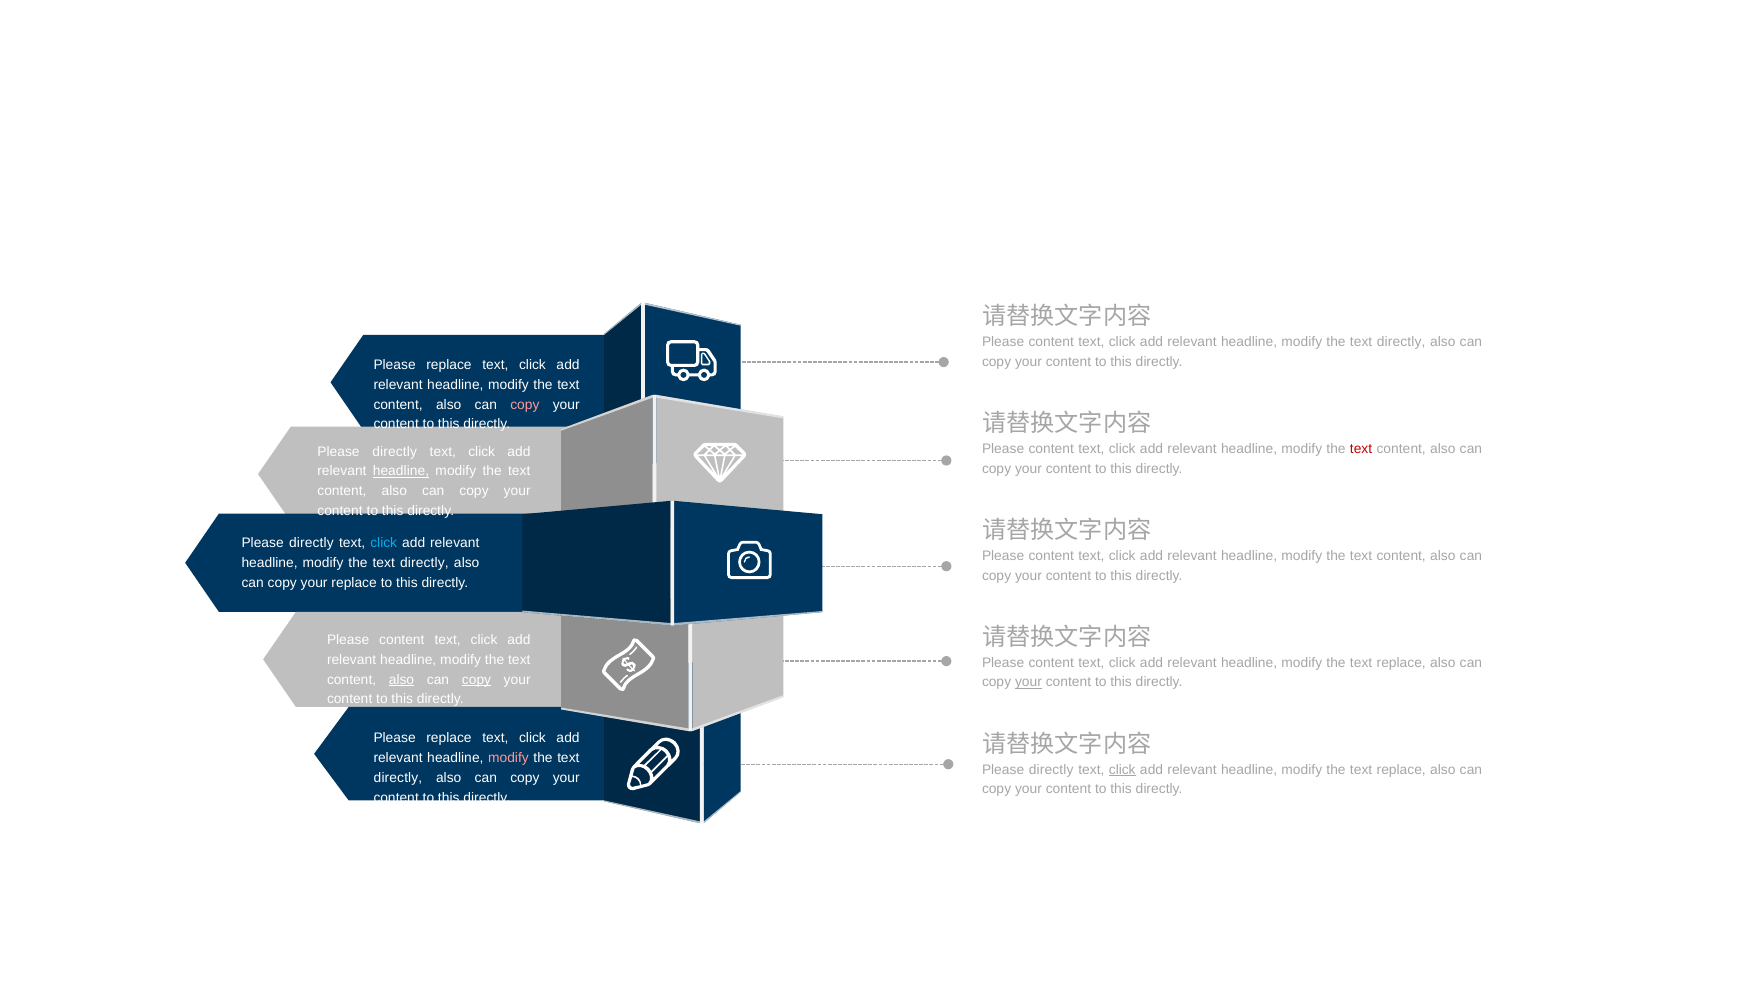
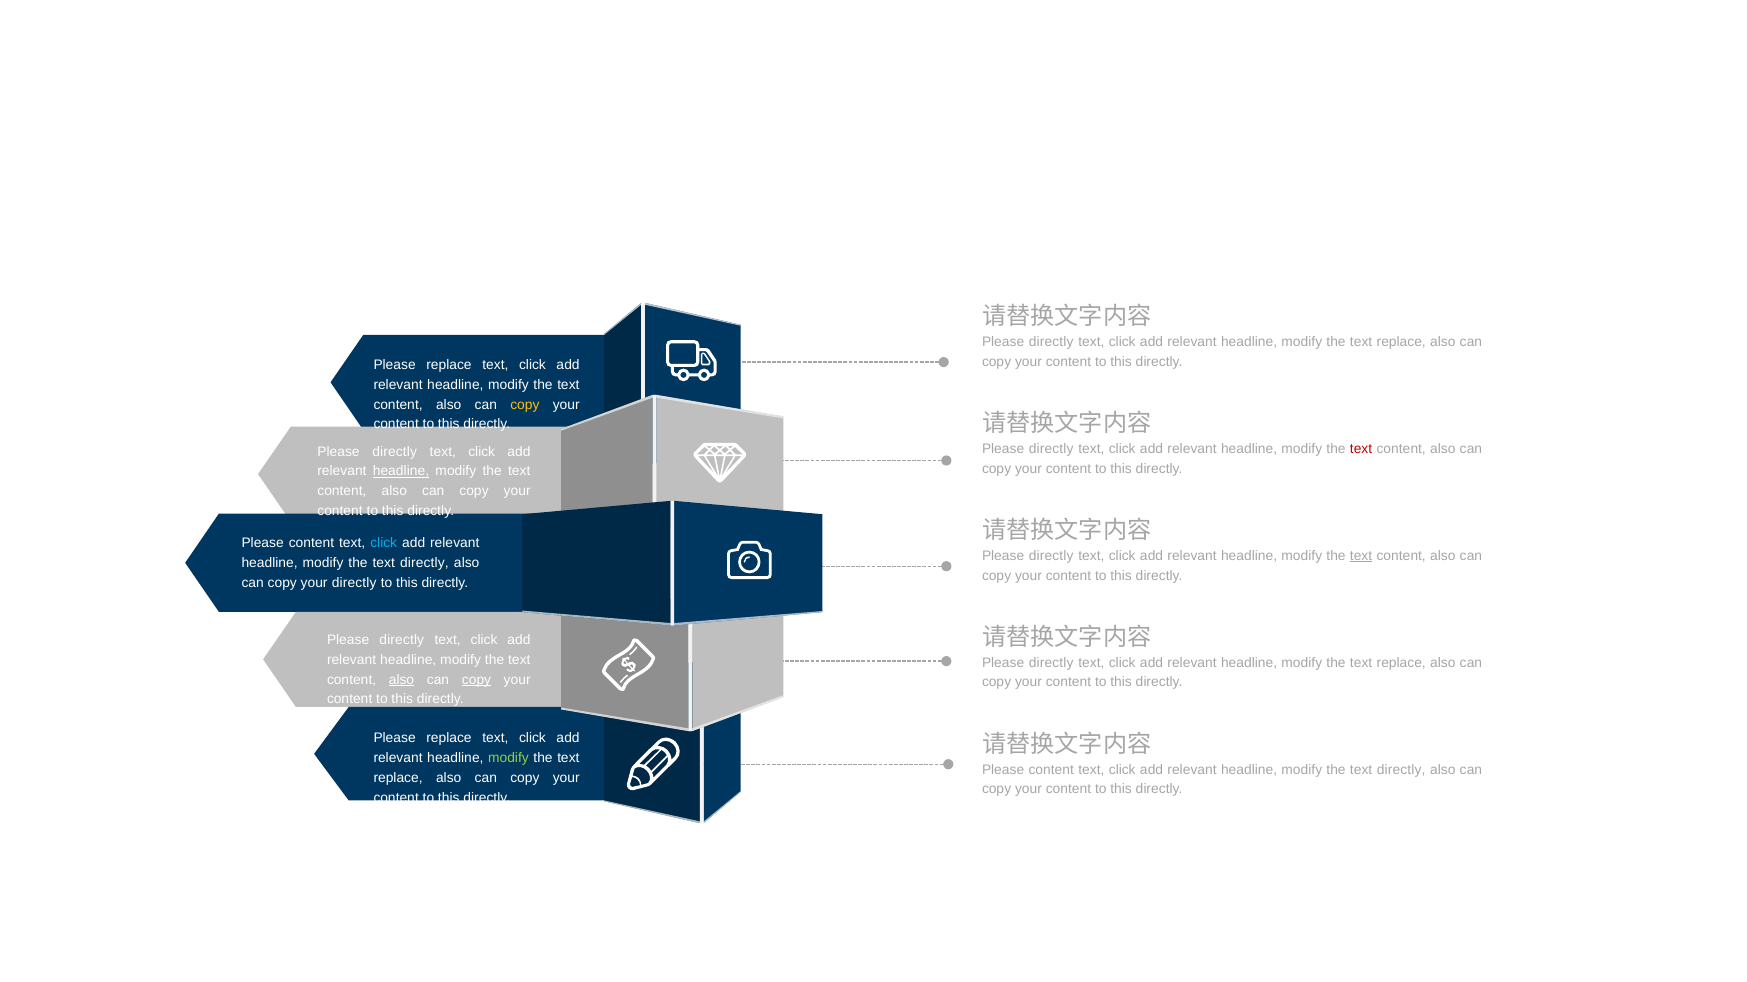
content at (1051, 342): content -> directly
directly at (1401, 342): directly -> replace
copy at (525, 405) colour: pink -> yellow
content at (1051, 449): content -> directly
directly at (311, 544): directly -> content
content at (1051, 556): content -> directly
text at (1361, 556) underline: none -> present
your replace: replace -> directly
content at (402, 640): content -> directly
content at (1051, 663): content -> directly
your at (1029, 683) underline: present -> none
modify at (508, 759) colour: pink -> light green
directly at (1051, 770): directly -> content
click at (1122, 770) underline: present -> none
replace at (1401, 770): replace -> directly
directly at (398, 779): directly -> replace
